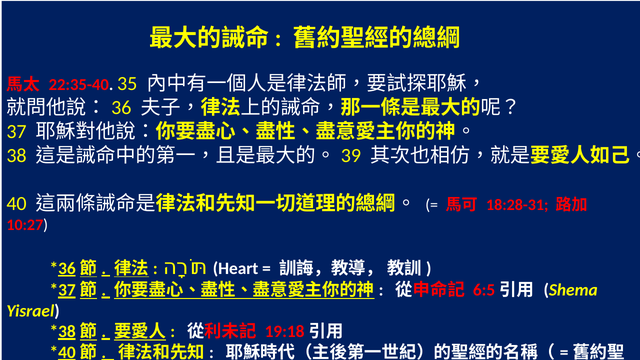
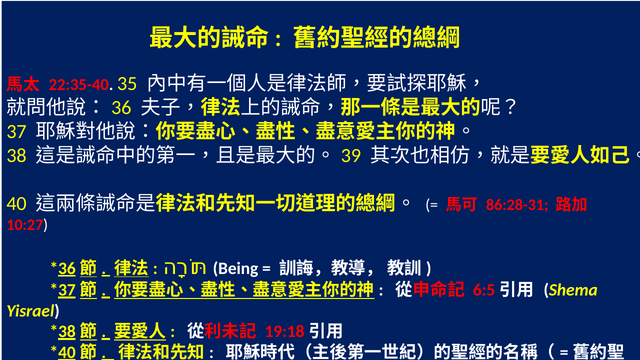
18:28-31: 18:28-31 -> 86:28-31
Heart: Heart -> Being
